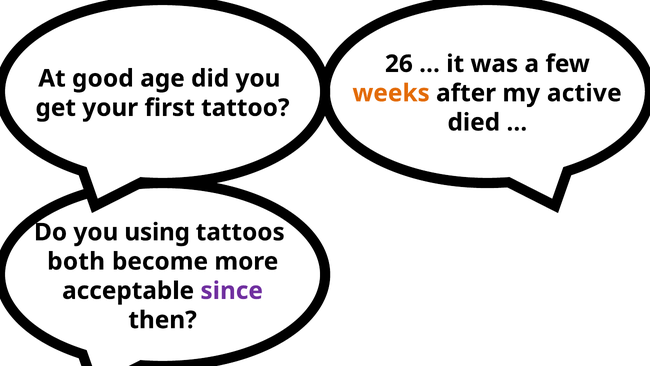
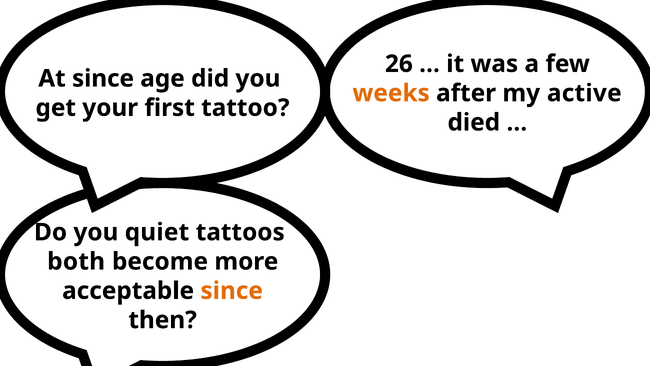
At good: good -> since
using: using -> quiet
since at (232, 291) colour: purple -> orange
